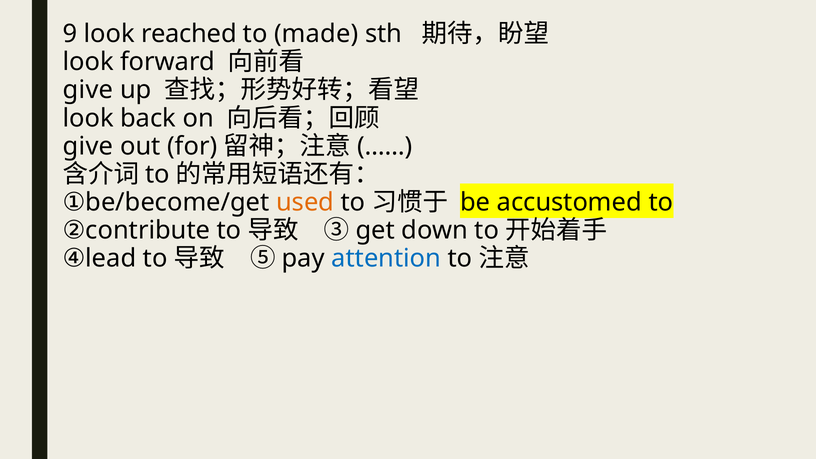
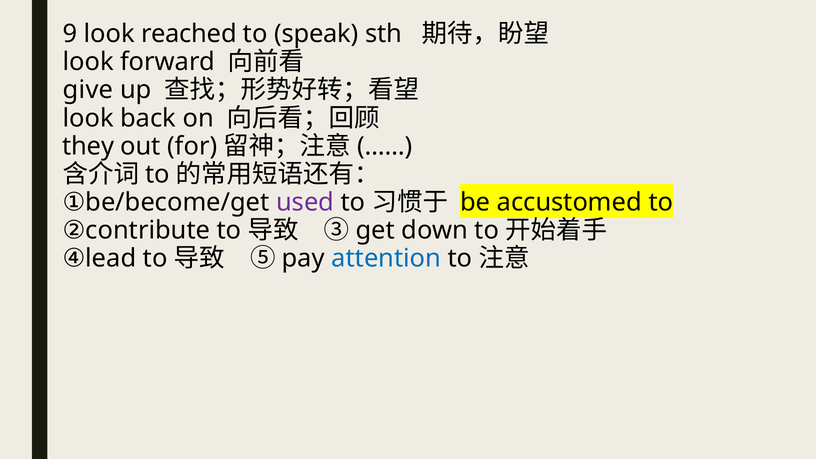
made: made -> speak
give at (88, 146): give -> they
used colour: orange -> purple
